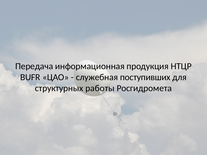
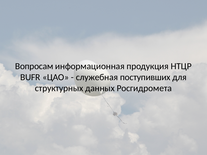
Передача: Передача -> Вопросам
работы: работы -> данных
